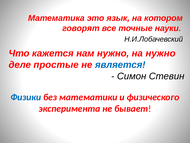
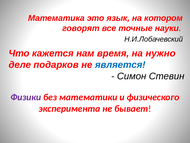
нам нужно: нужно -> время
простые: простые -> подарков
Физики colour: blue -> purple
